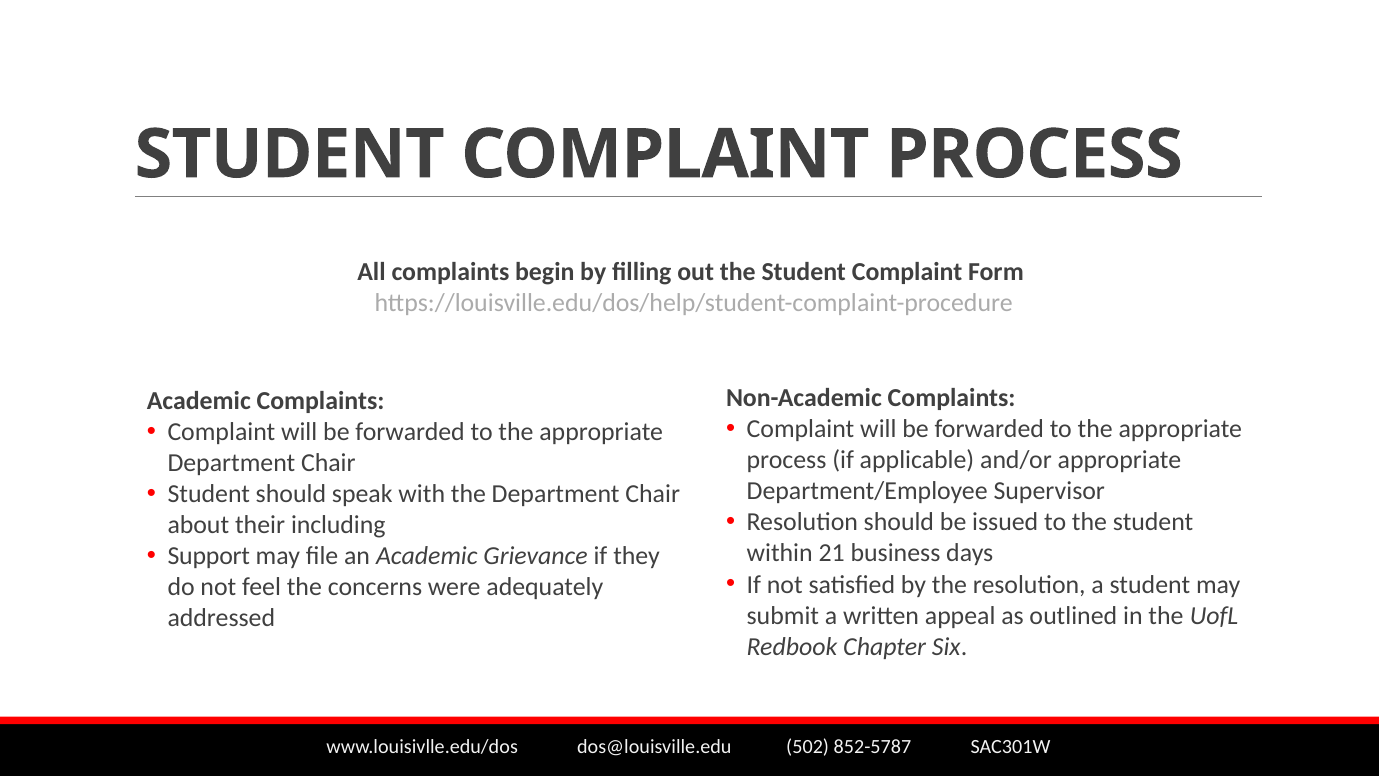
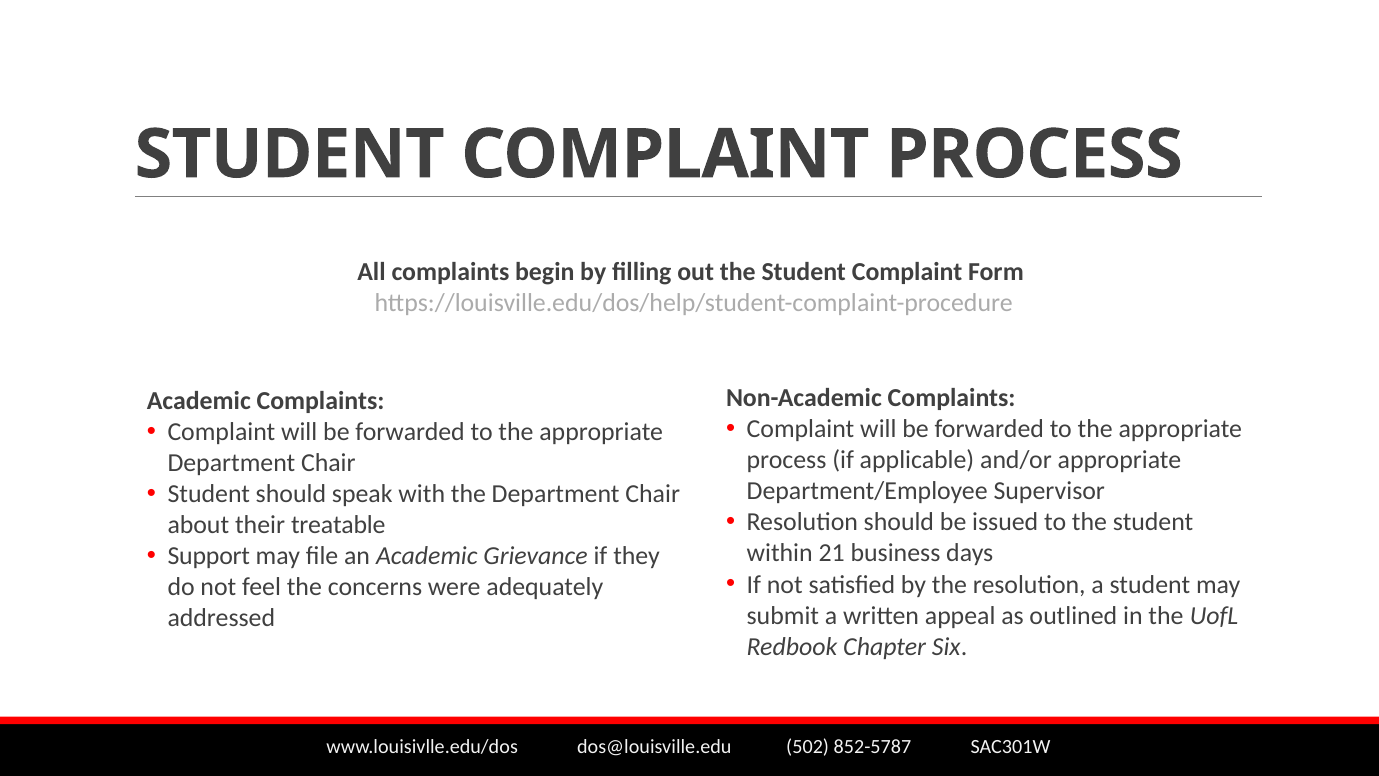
including: including -> treatable
